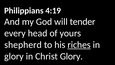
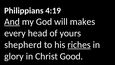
And underline: none -> present
tender: tender -> makes
Christ Glory: Glory -> Good
